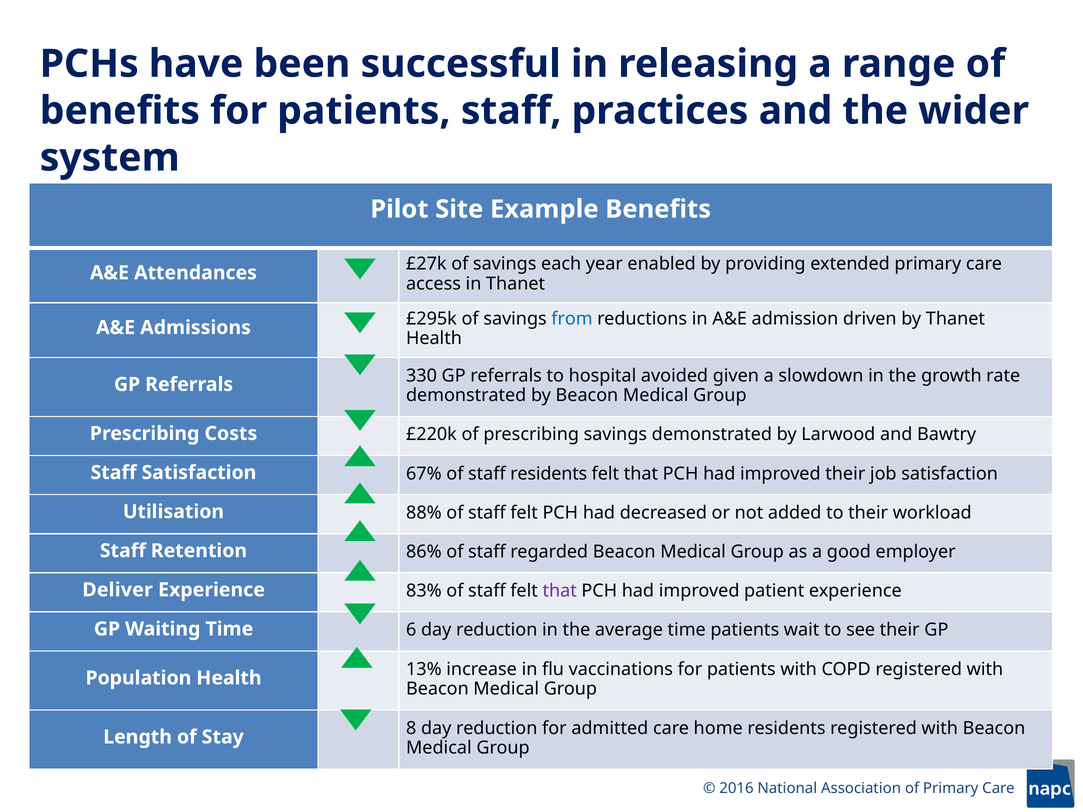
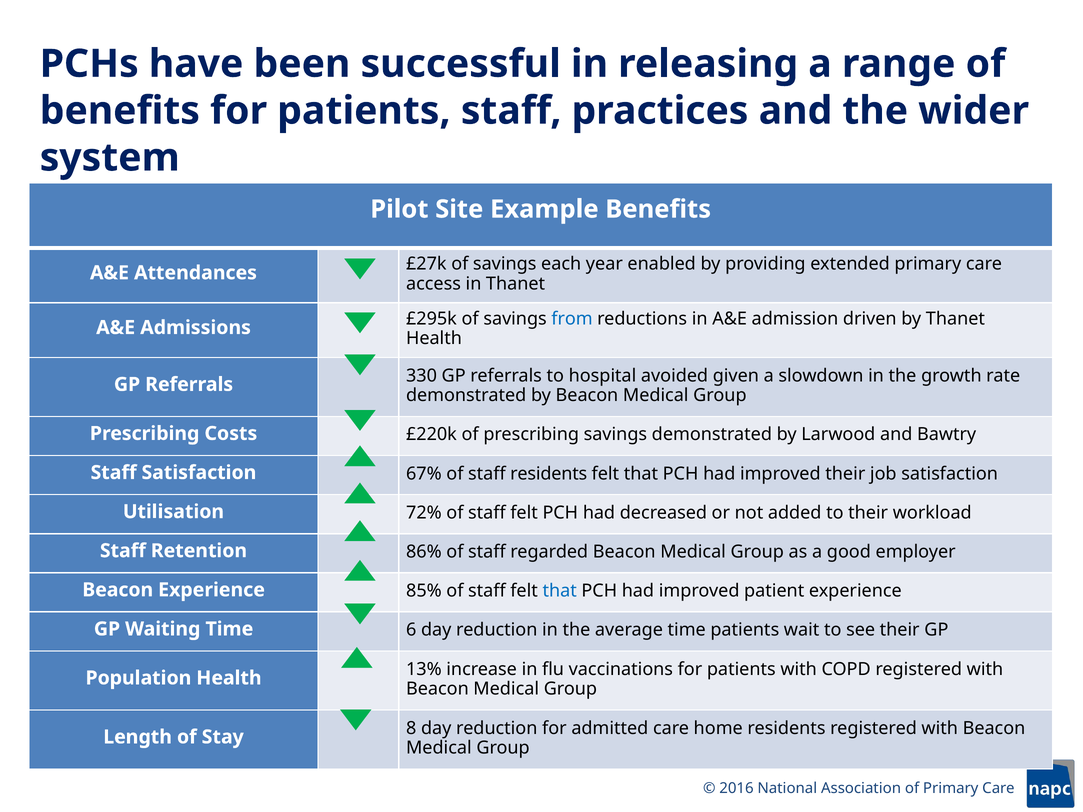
88%: 88% -> 72%
Deliver at (118, 590): Deliver -> Beacon
83%: 83% -> 85%
that at (560, 591) colour: purple -> blue
